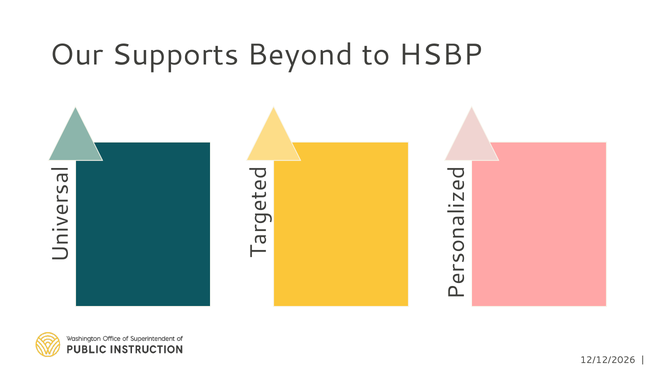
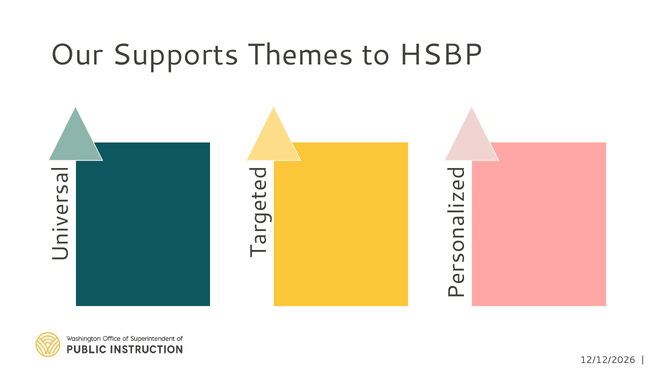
Beyond: Beyond -> Themes
